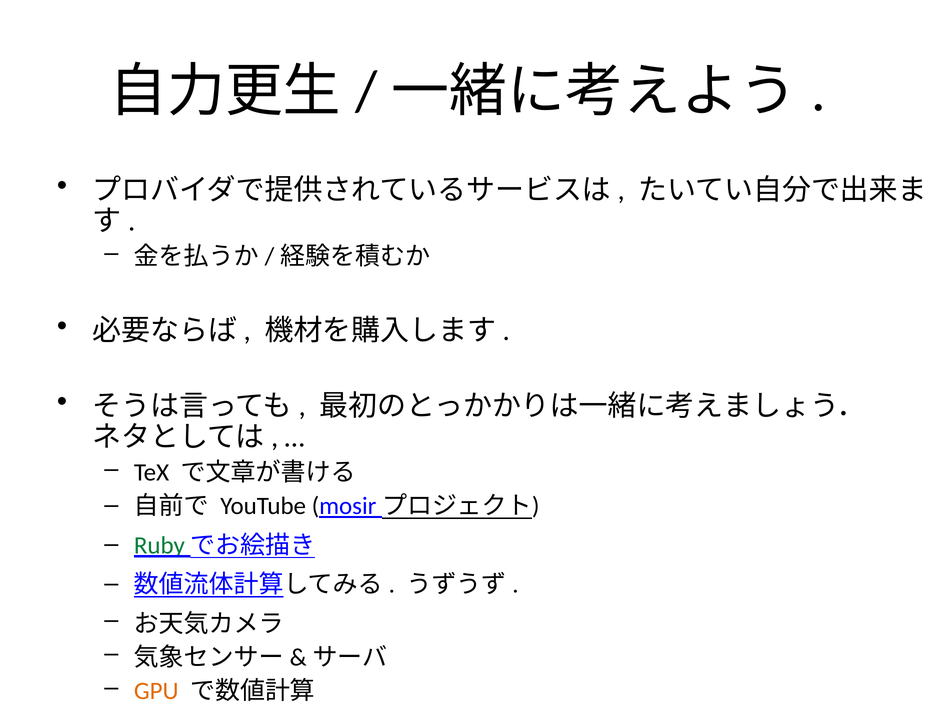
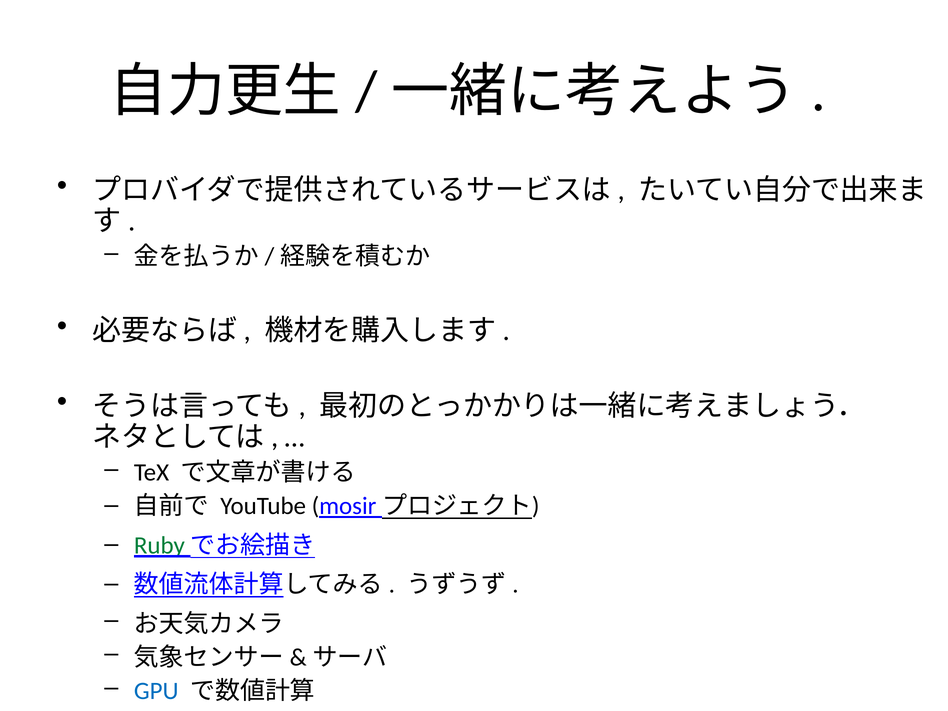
GPU colour: orange -> blue
